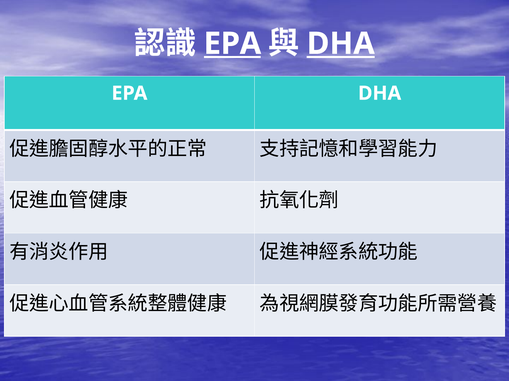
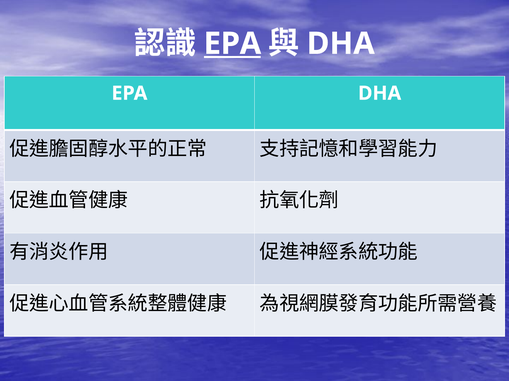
DHA at (341, 44) underline: present -> none
